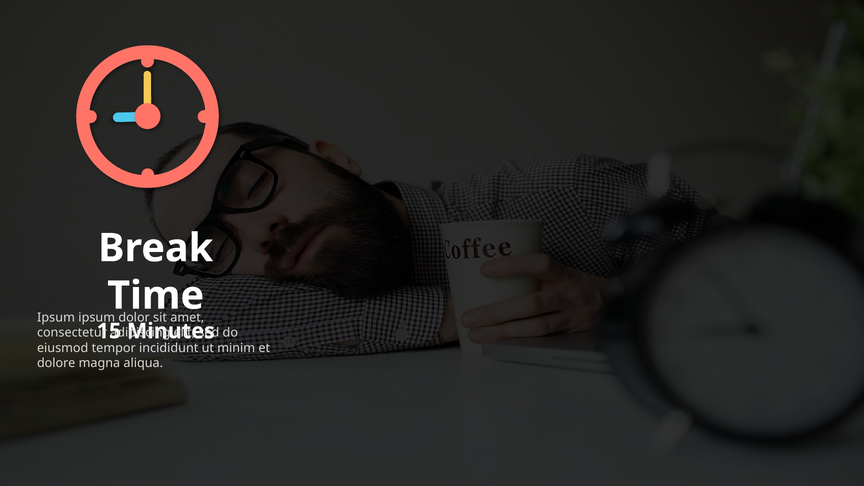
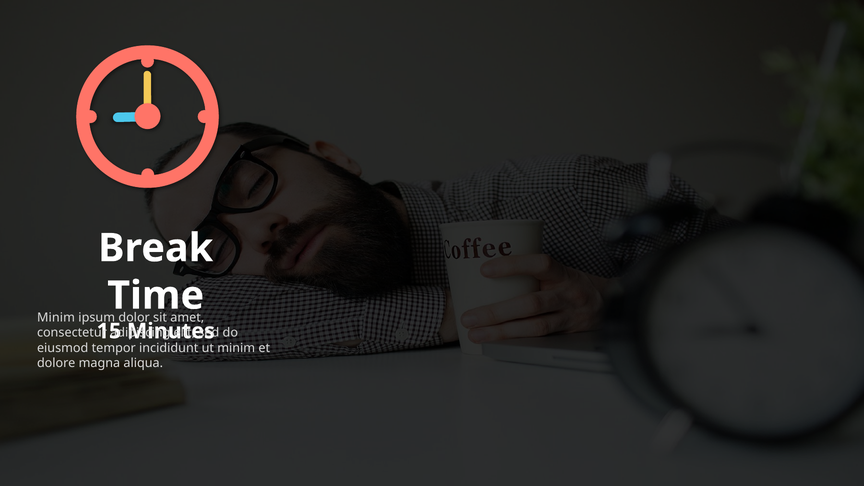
Ipsum at (56, 318): Ipsum -> Minim
